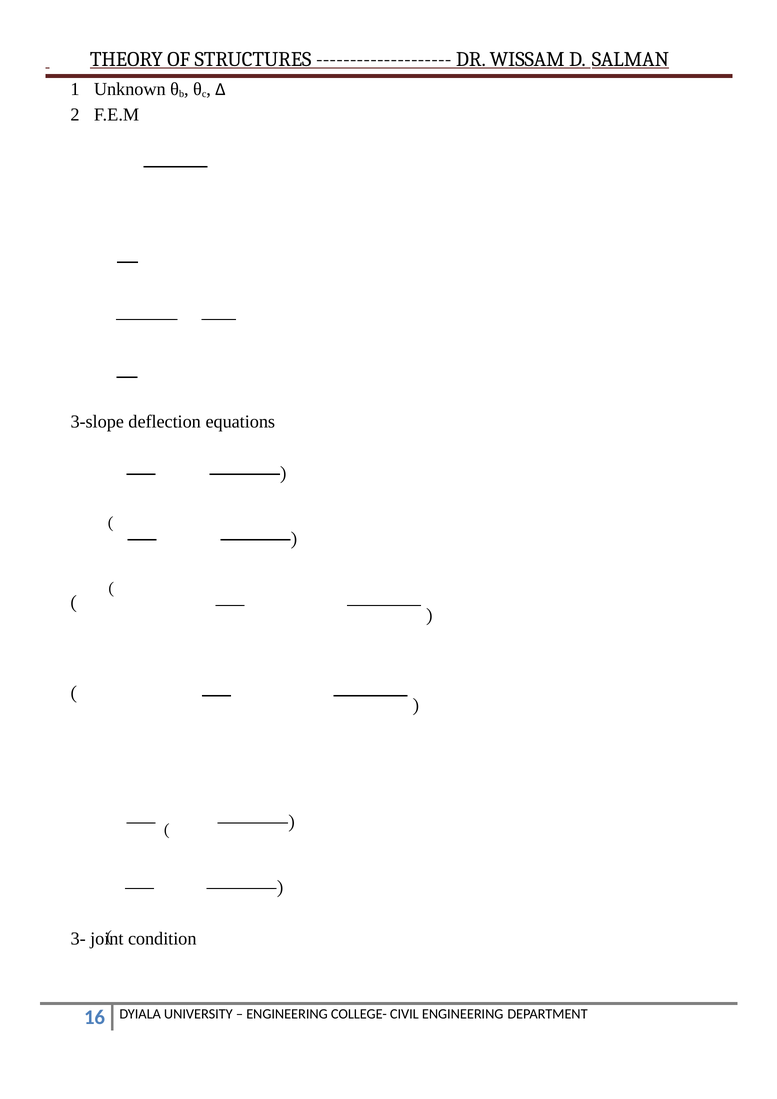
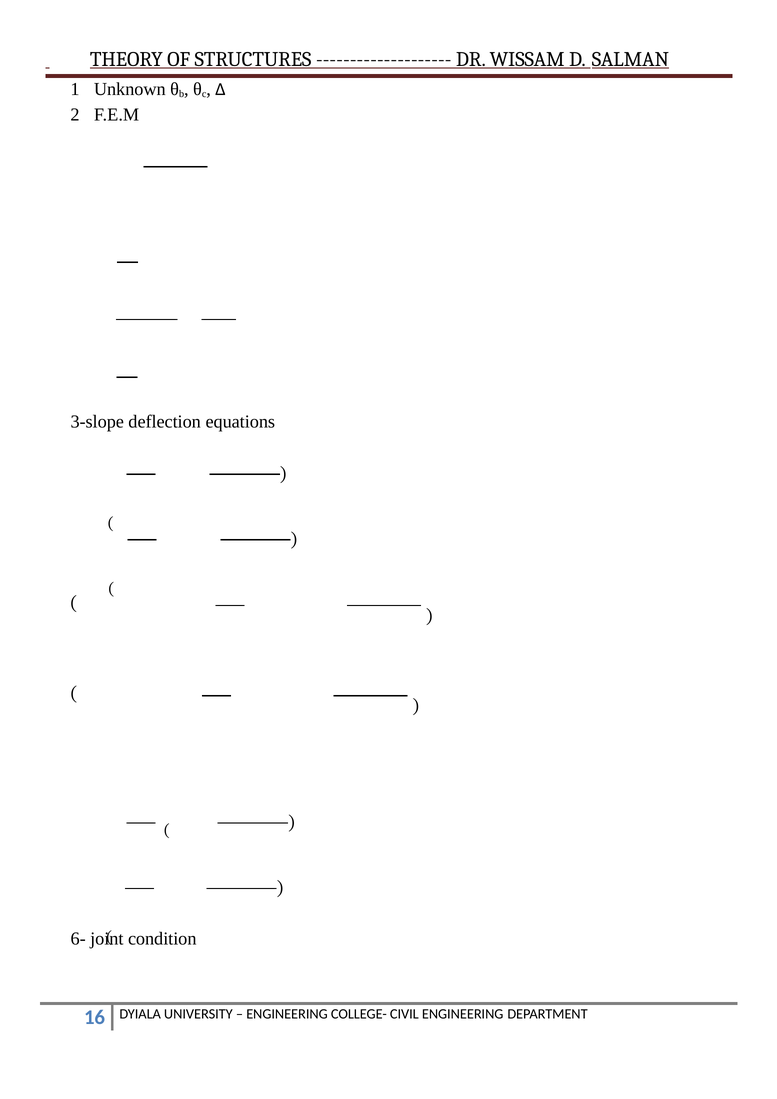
3-: 3- -> 6-
